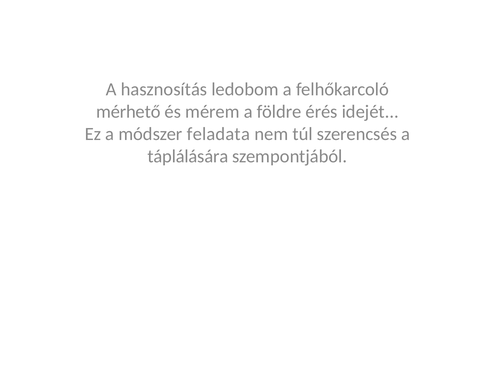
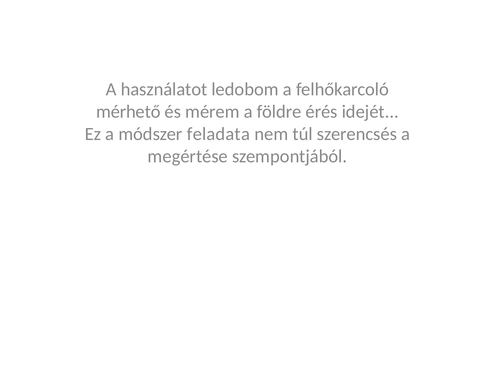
hasznosítás: hasznosítás -> használatot
táplálására: táplálására -> megértése
